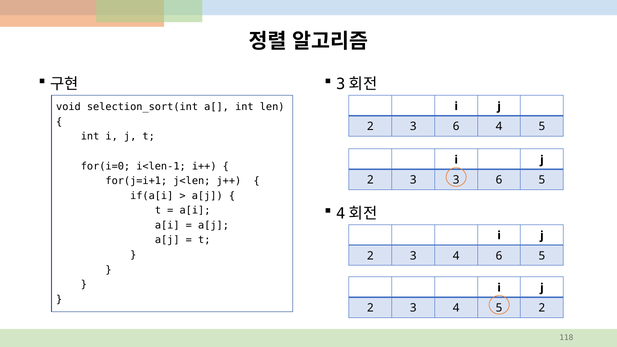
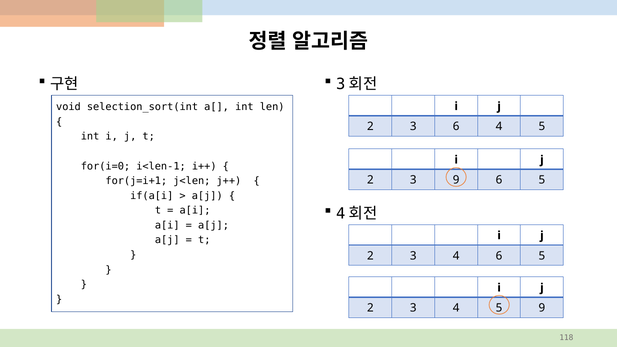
3 3: 3 -> 9
5 2: 2 -> 9
